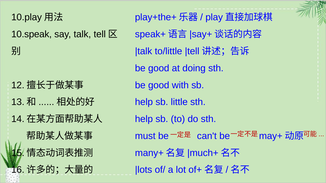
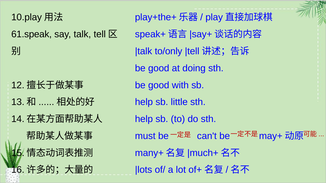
10.speak: 10.speak -> 61.speak
to/little: to/little -> to/only
